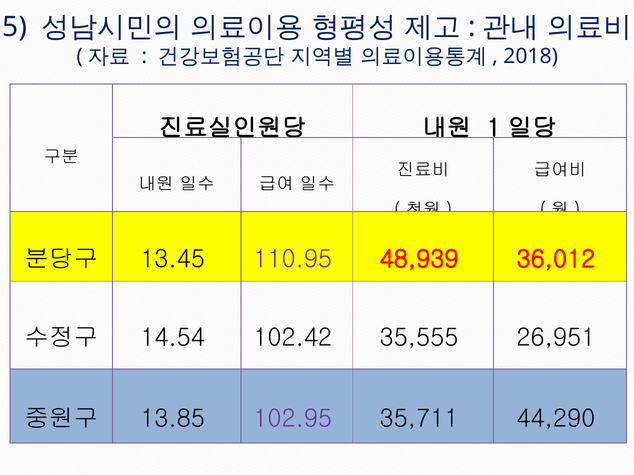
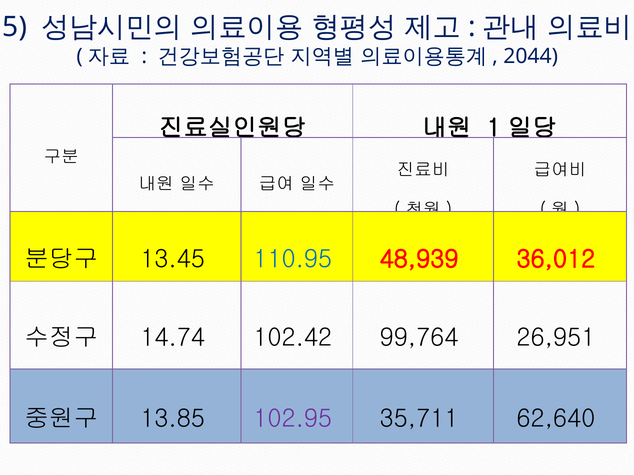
2018: 2018 -> 2044
110.95 colour: purple -> blue
14.54: 14.54 -> 14.74
35,555: 35,555 -> 99,764
44,290: 44,290 -> 62,640
